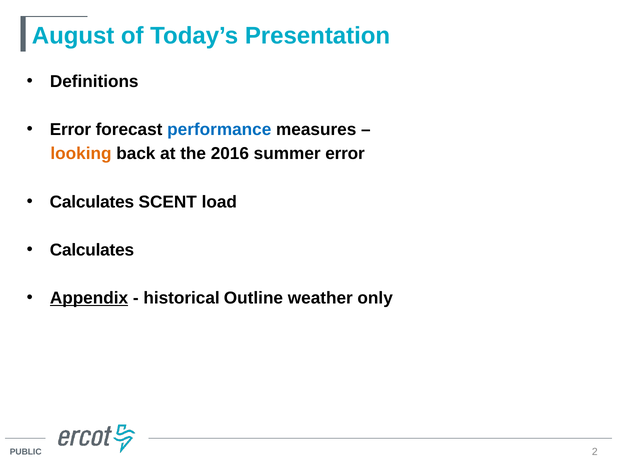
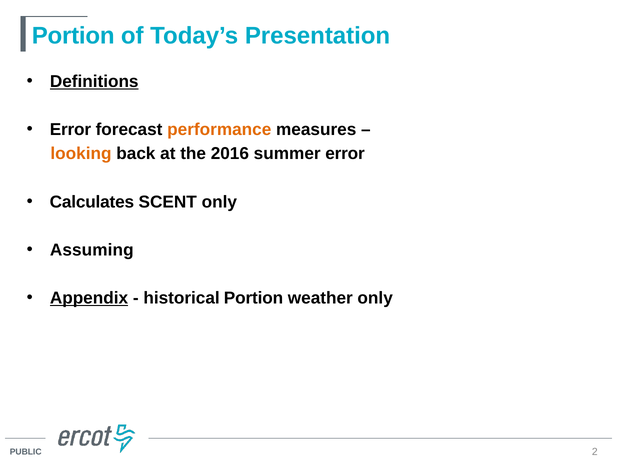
August at (73, 36): August -> Portion
Definitions underline: none -> present
performance colour: blue -> orange
SCENT load: load -> only
Calculates at (92, 250): Calculates -> Assuming
historical Outline: Outline -> Portion
